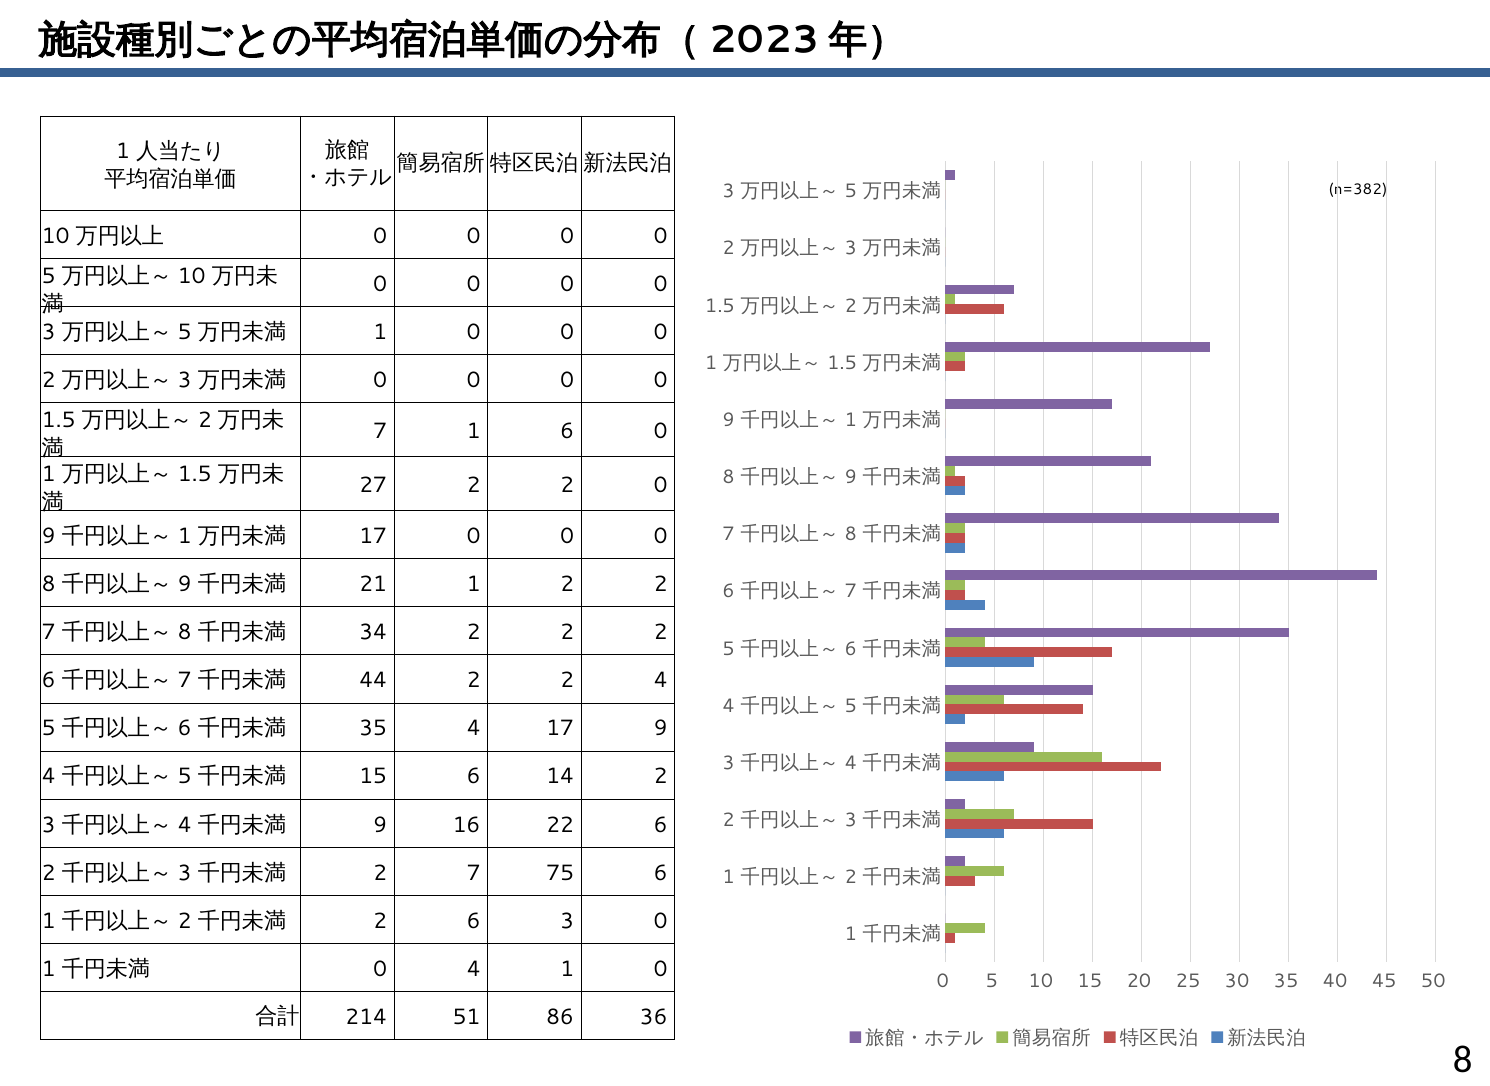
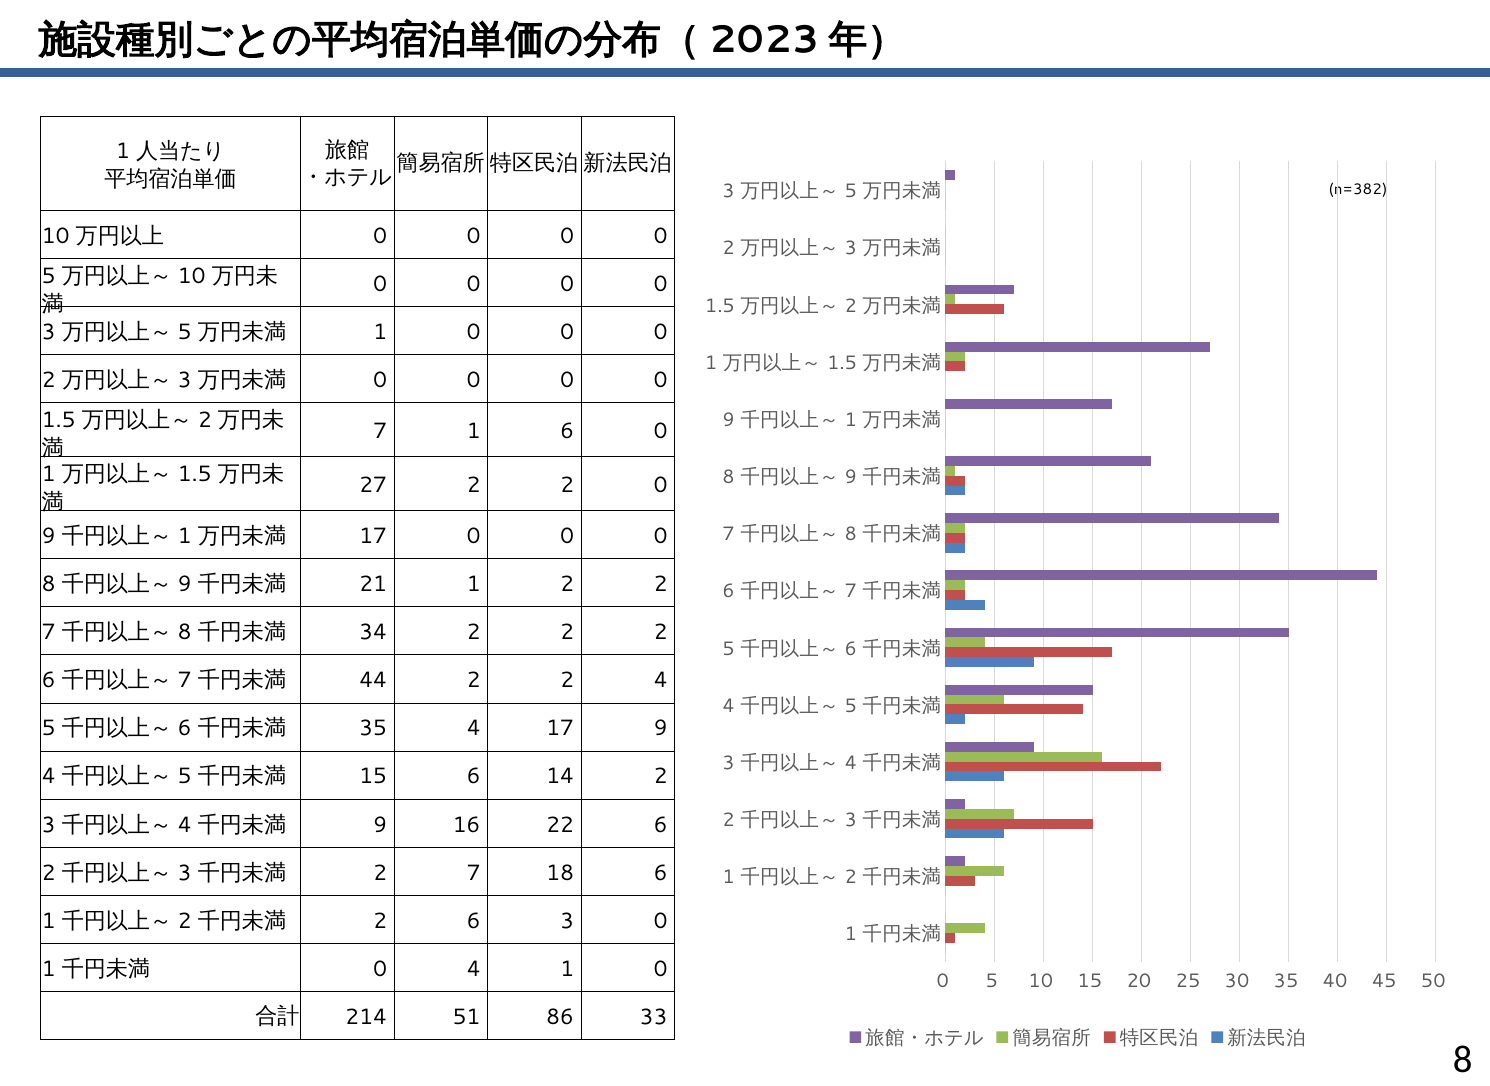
75: 75 -> 18
36: 36 -> 33
